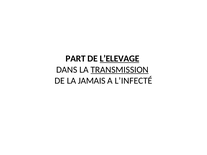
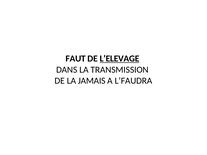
PART: PART -> FAUT
TRANSMISSION underline: present -> none
L’INFECTÉ: L’INFECTÉ -> L’FAUDRA
